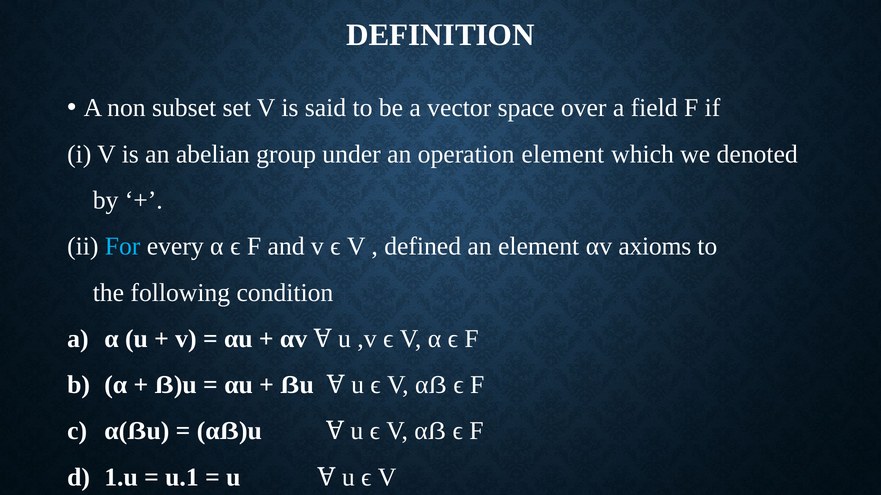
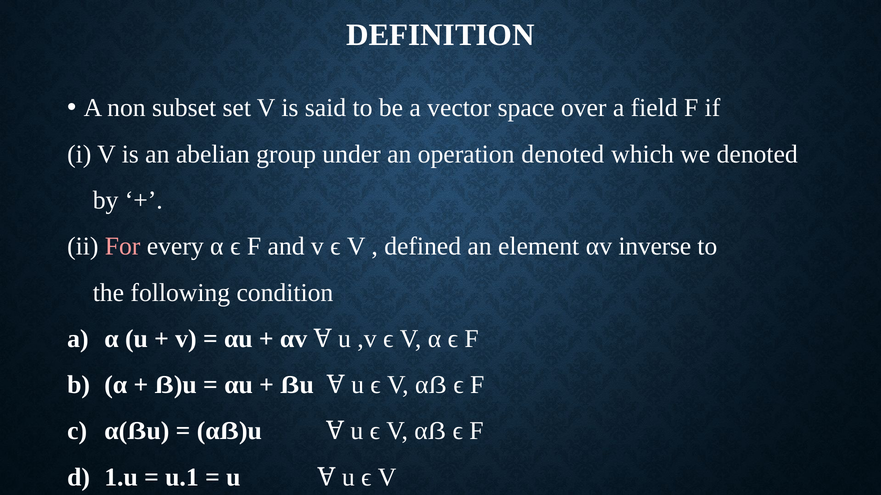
operation element: element -> denoted
For colour: light blue -> pink
axioms: axioms -> inverse
